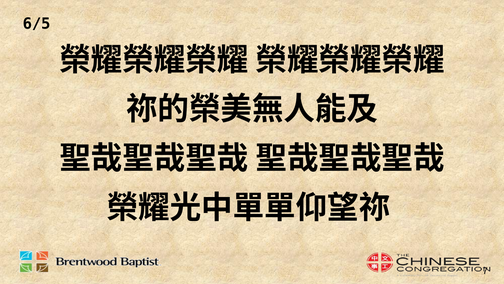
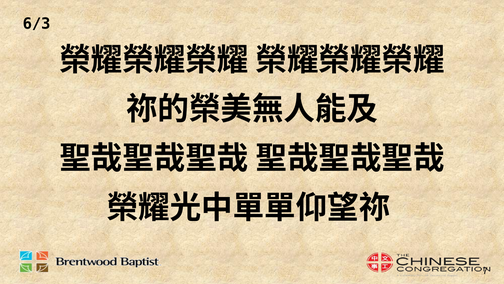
6/5: 6/5 -> 6/3
